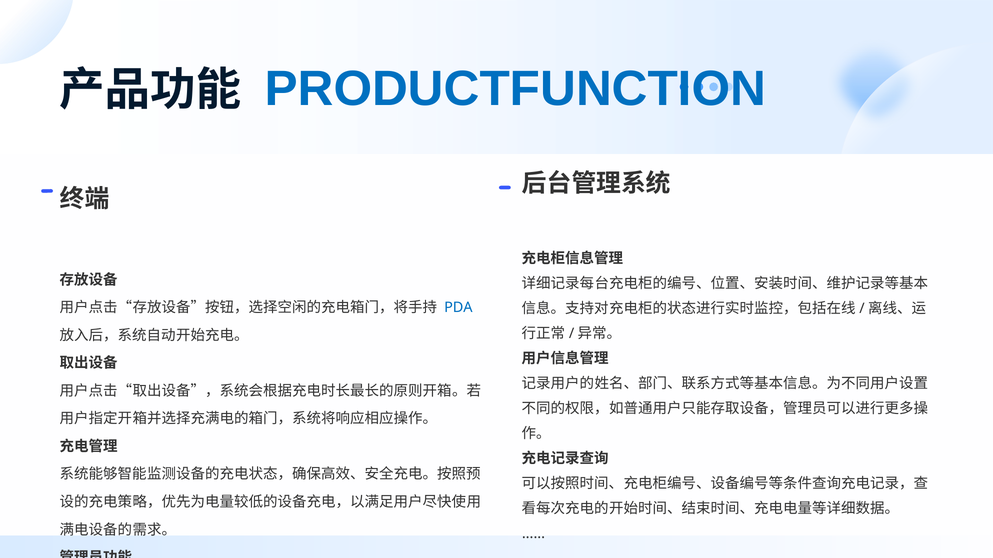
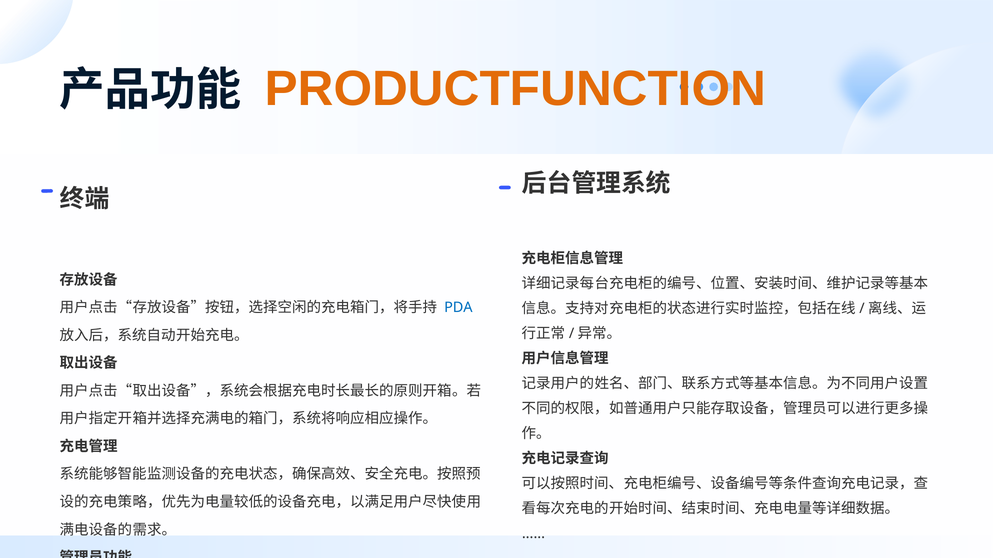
PRODUCTFUNCTION colour: blue -> orange
